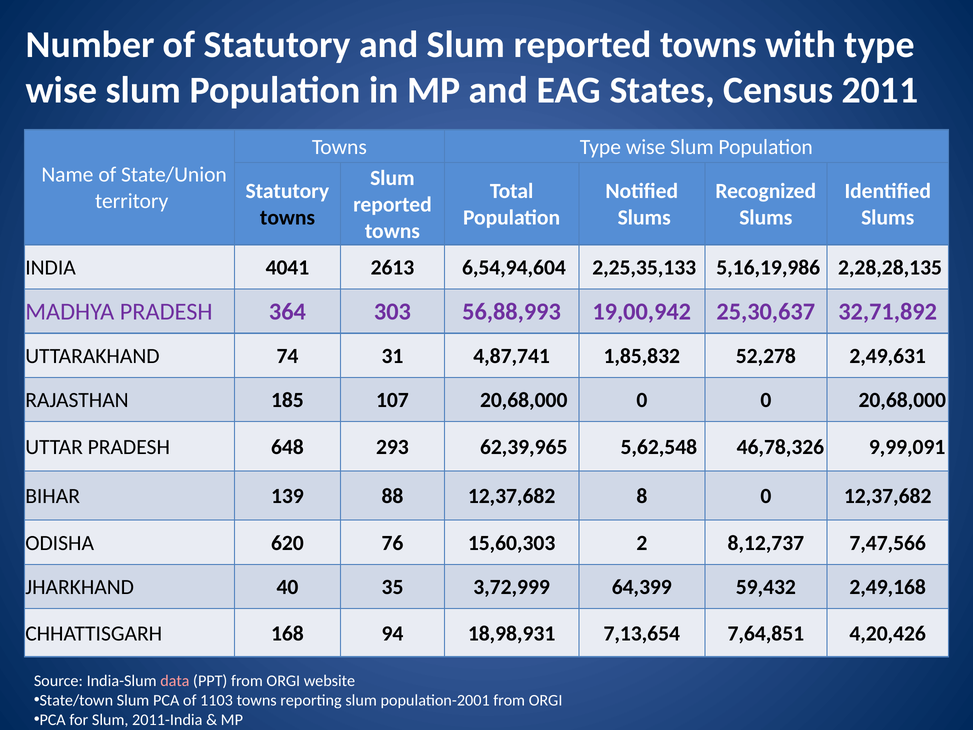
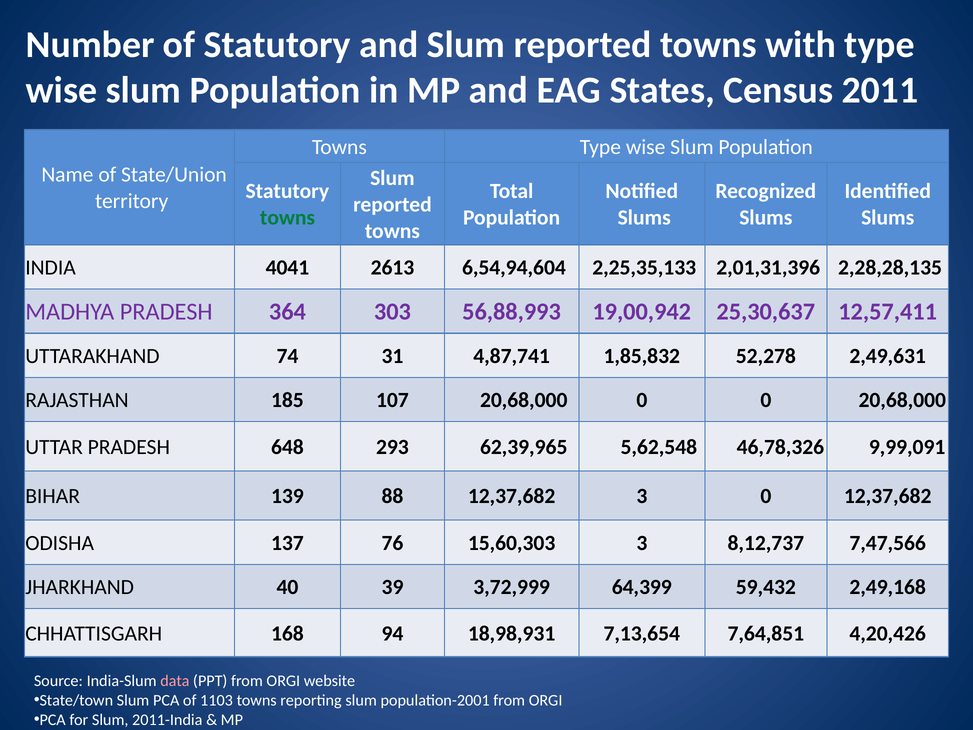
towns at (287, 218) colour: black -> green
5,16,19,986: 5,16,19,986 -> 2,01,31,396
32,71,892: 32,71,892 -> 12,57,411
12,37,682 8: 8 -> 3
620: 620 -> 137
15,60,303 2: 2 -> 3
35: 35 -> 39
